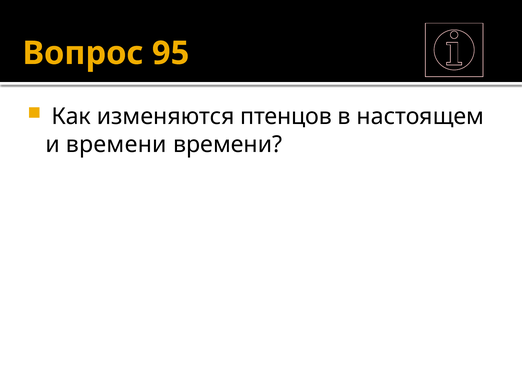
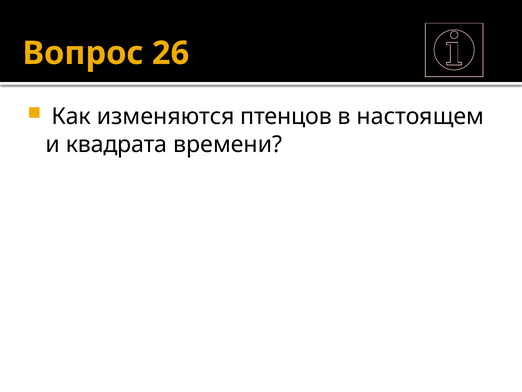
95: 95 -> 26
и времени: времени -> квадрата
